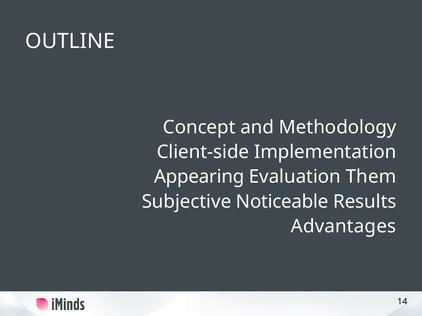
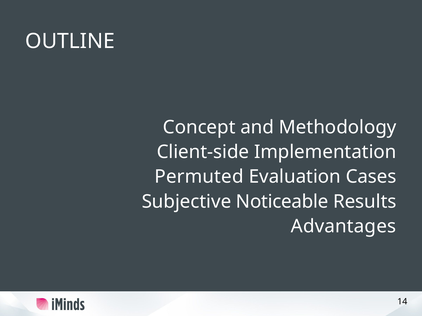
Appearing: Appearing -> Permuted
Them: Them -> Cases
